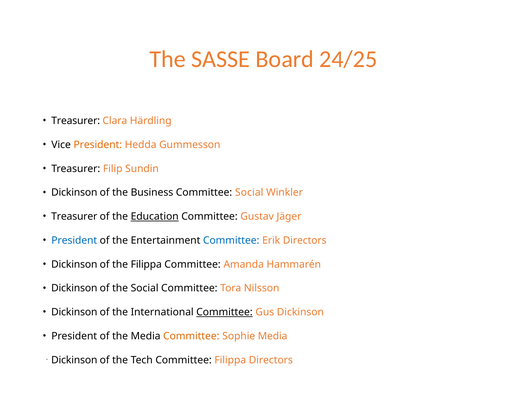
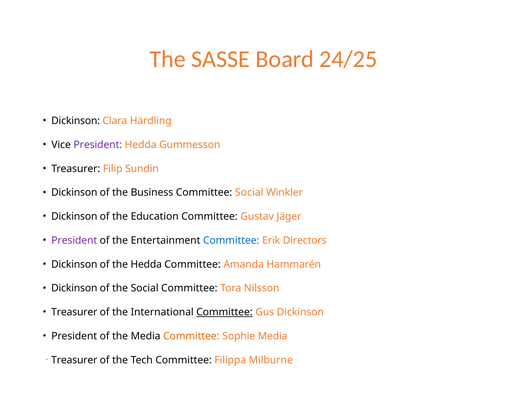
Treasurer at (76, 121): Treasurer -> Dickinson
President at (98, 145) colour: orange -> purple
Treasurer at (74, 217): Treasurer -> Dickinson
Education underline: present -> none
President at (74, 241) colour: blue -> purple
the Filippa: Filippa -> Hedda
Dickinson at (74, 312): Dickinson -> Treasurer
Dickinson at (74, 360): Dickinson -> Treasurer
Filippa Directors: Directors -> Milburne
